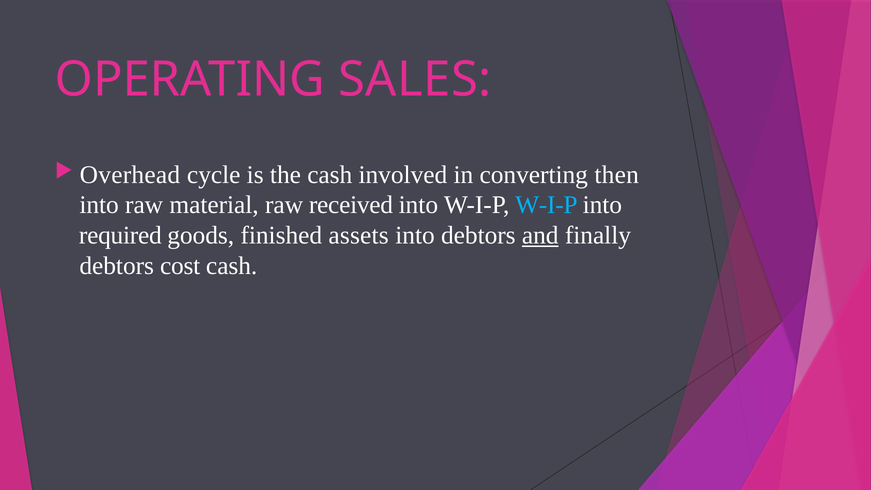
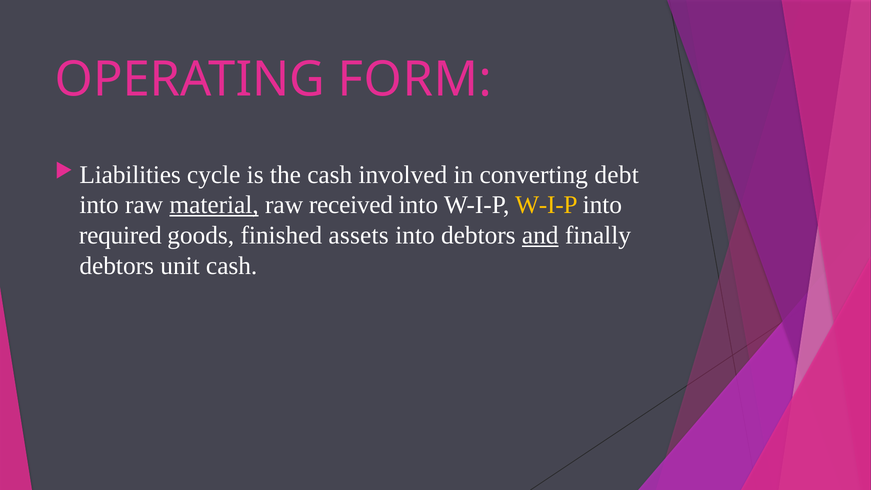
SALES: SALES -> FORM
Overhead: Overhead -> Liabilities
then: then -> debt
material underline: none -> present
W-I-P at (546, 205) colour: light blue -> yellow
cost: cost -> unit
